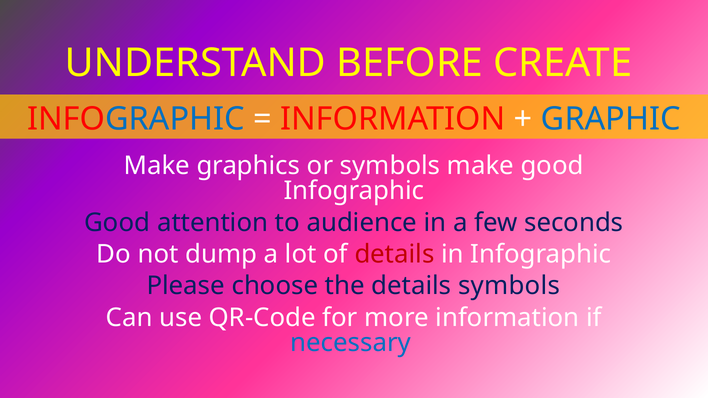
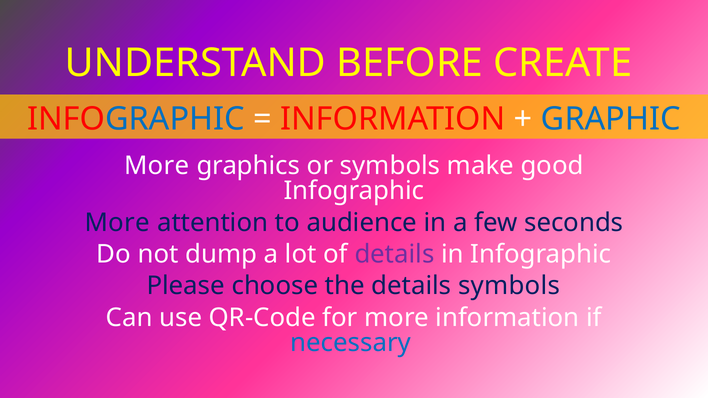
Make at (157, 166): Make -> More
Good at (117, 223): Good -> More
details at (394, 254) colour: red -> purple
